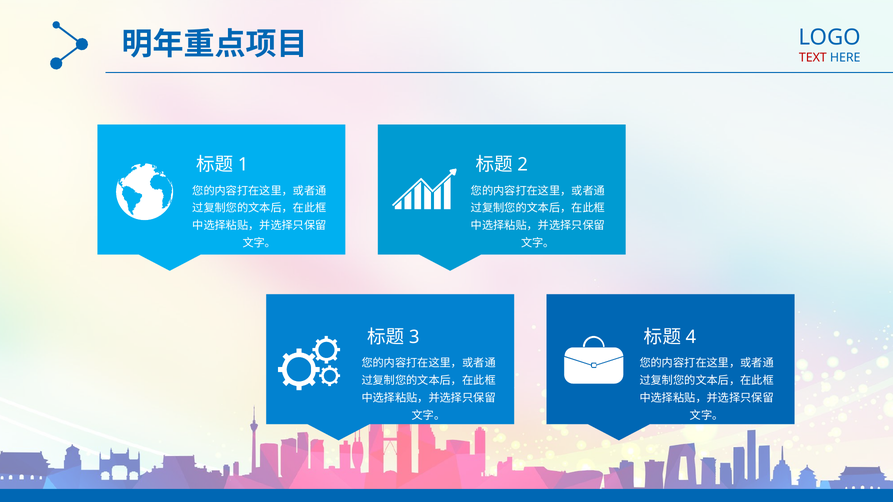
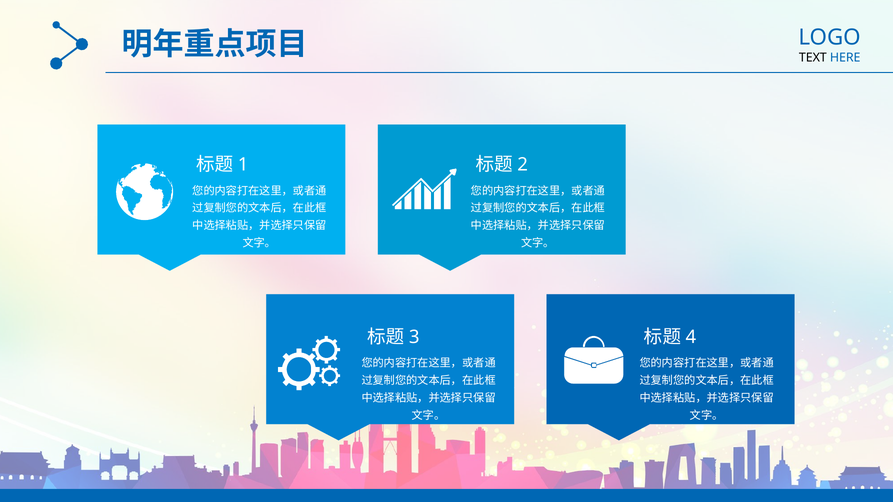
TEXT colour: red -> black
